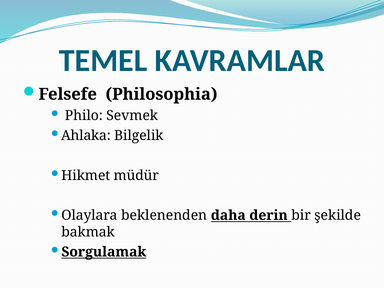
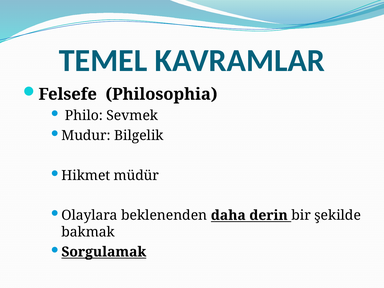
Ahlaka: Ahlaka -> Mudur
